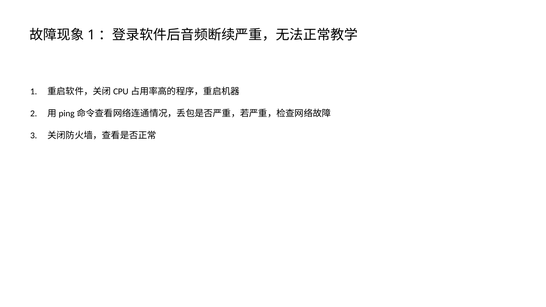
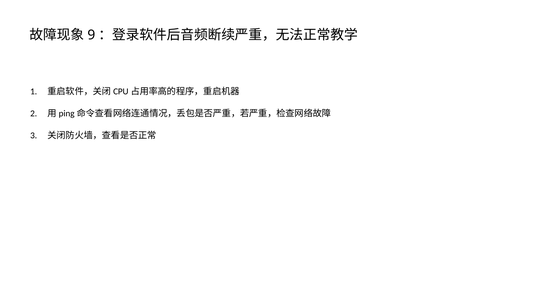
1 at (91, 35): 1 -> 9
